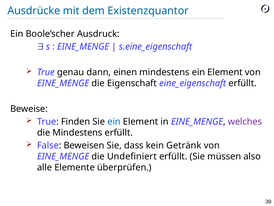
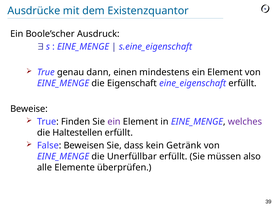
ein at (114, 121) colour: blue -> purple
die Mindestens: Mindestens -> Haltestellen
Undefiniert: Undefiniert -> Unerfüllbar
